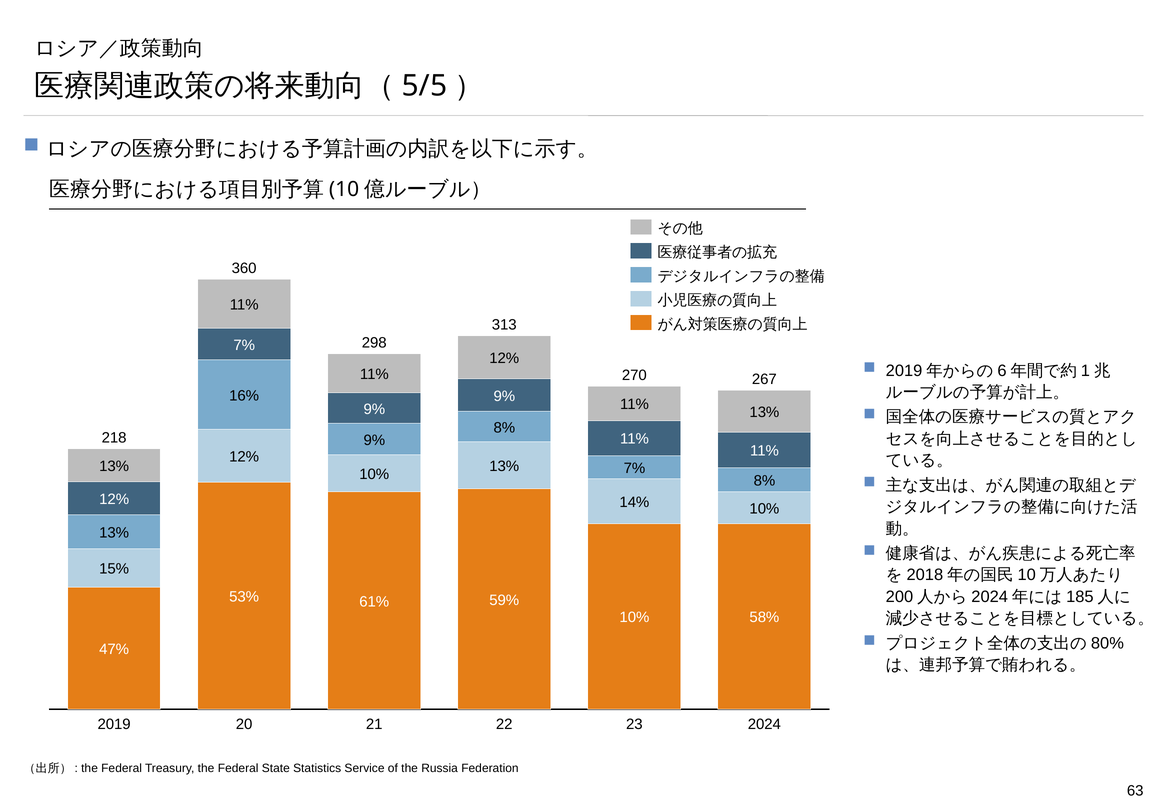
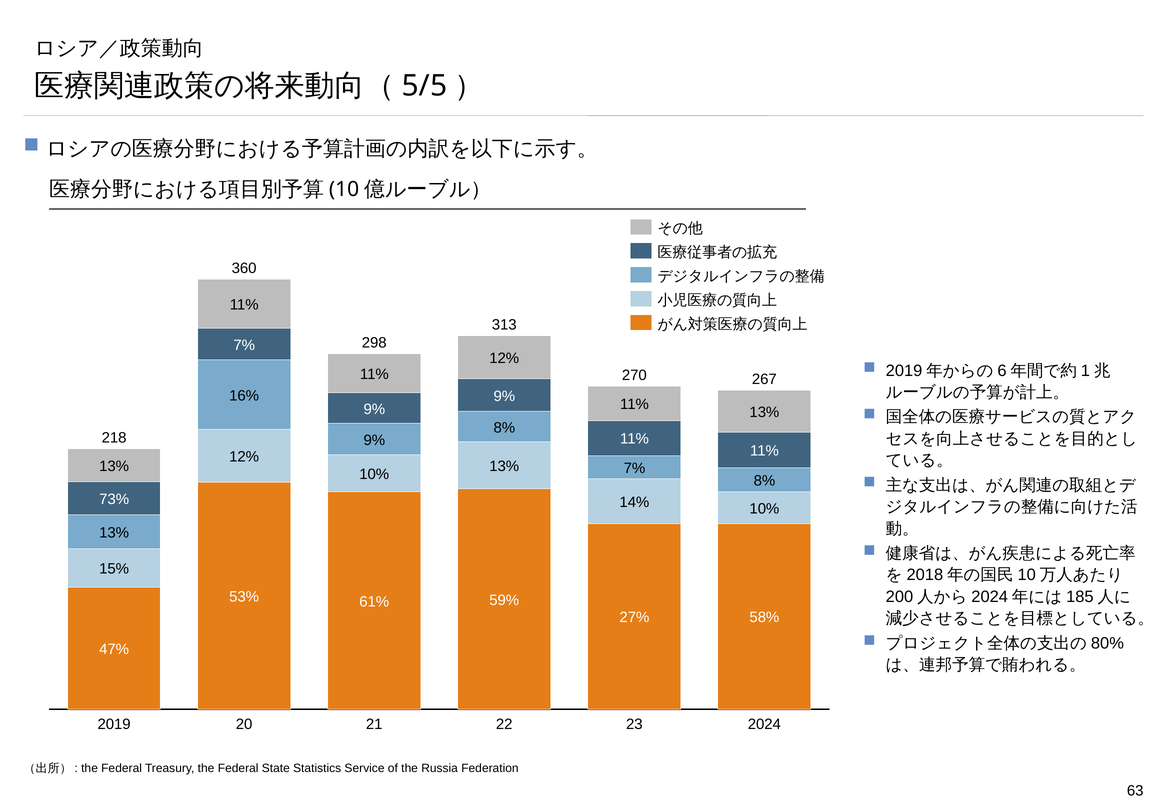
12% at (114, 499): 12% -> 73%
10% at (634, 617): 10% -> 27%
